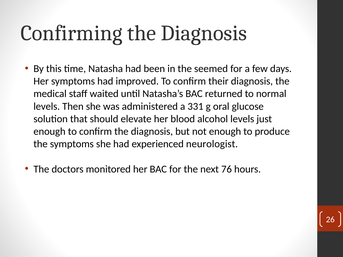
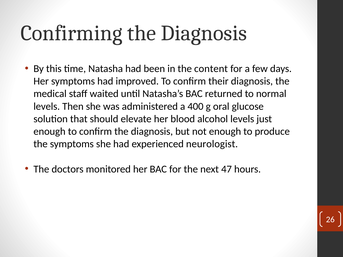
seemed: seemed -> content
331: 331 -> 400
76: 76 -> 47
